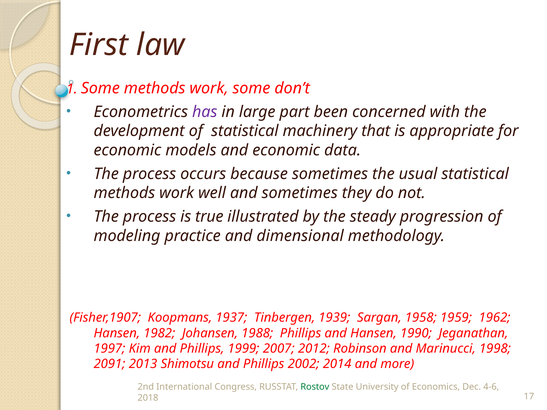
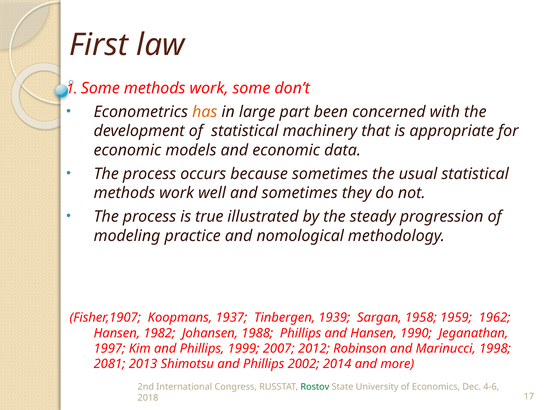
has colour: purple -> orange
dimensional: dimensional -> nomological
2091: 2091 -> 2081
